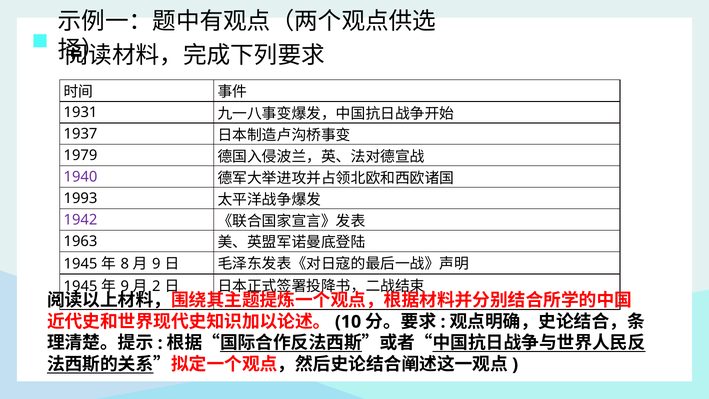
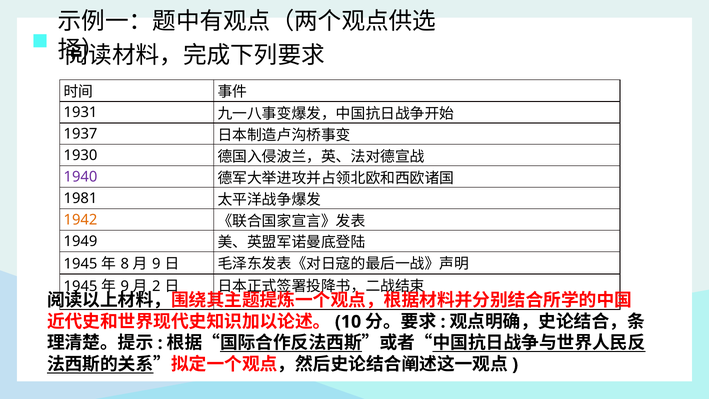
1979: 1979 -> 1930
1993: 1993 -> 1981
1942 colour: purple -> orange
1963: 1963 -> 1949
